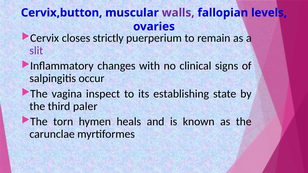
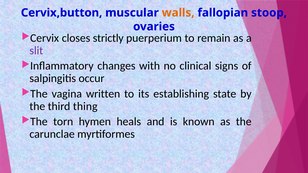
walls colour: purple -> orange
levels: levels -> stoop
inspect: inspect -> written
paler: paler -> thing
